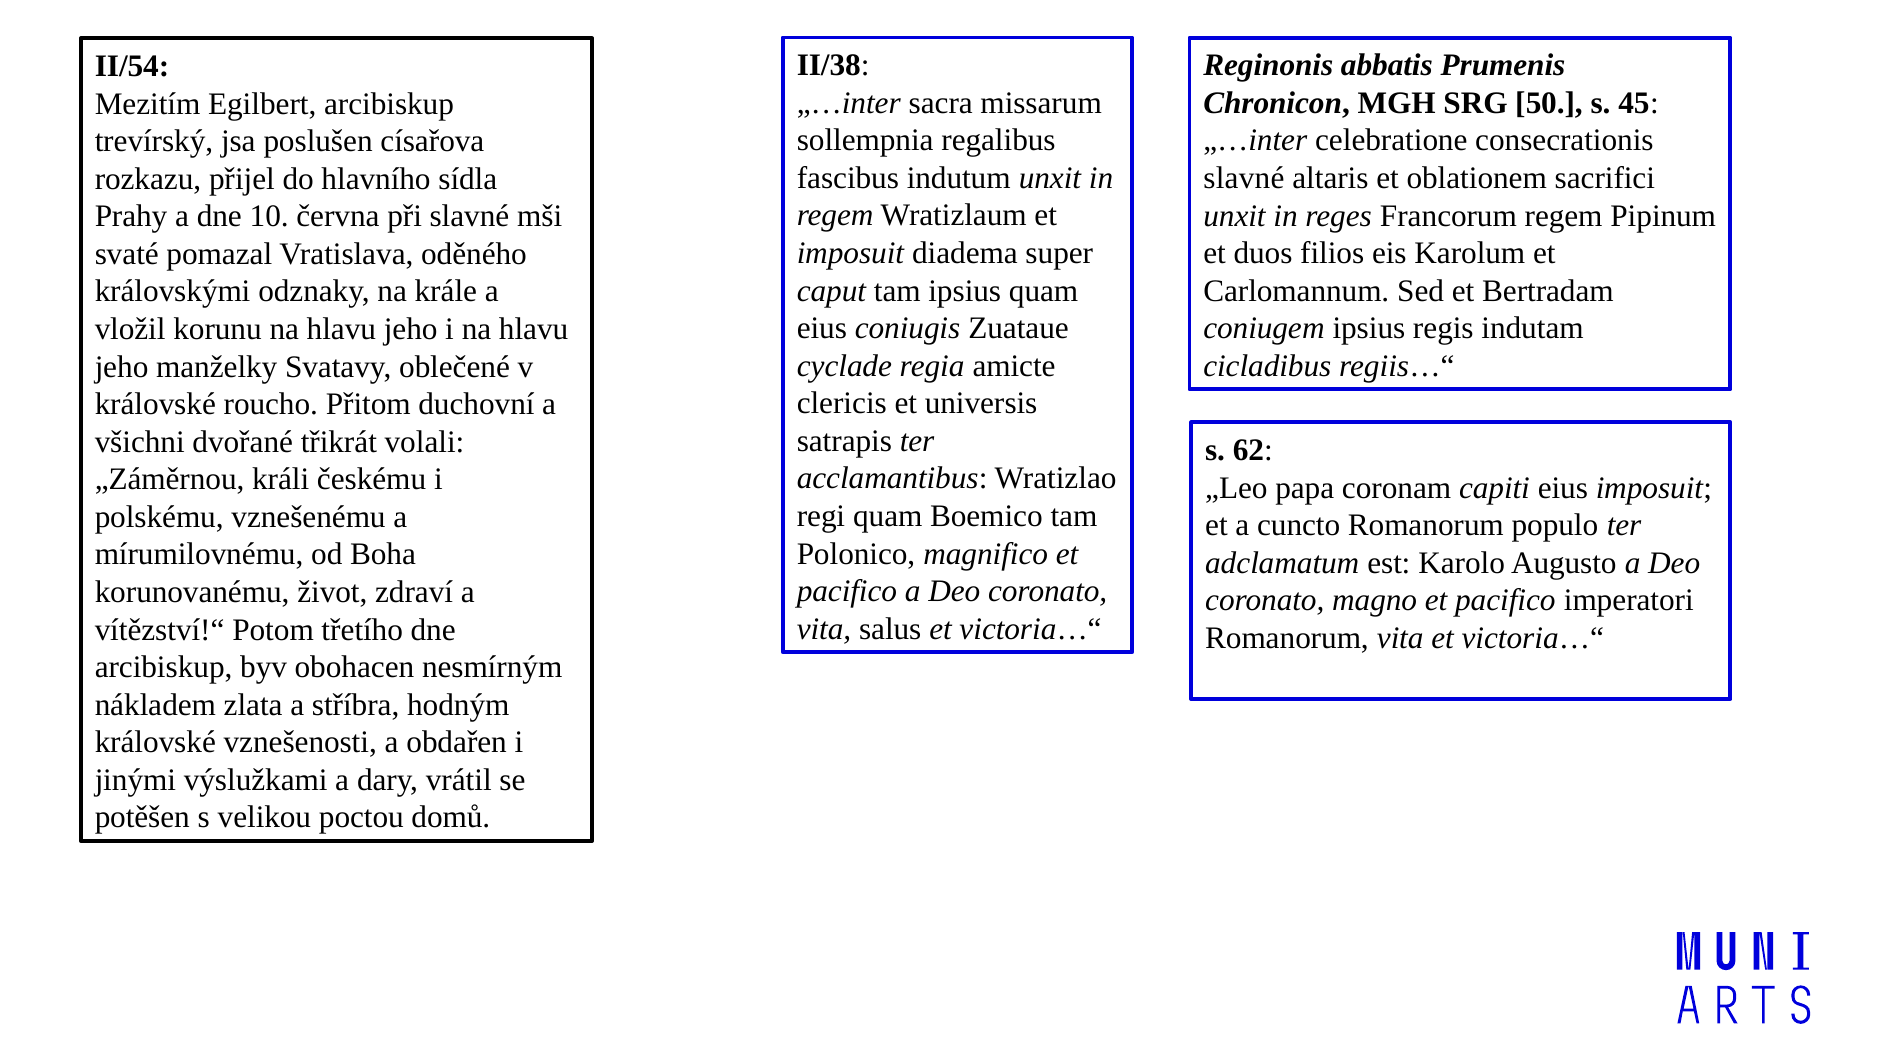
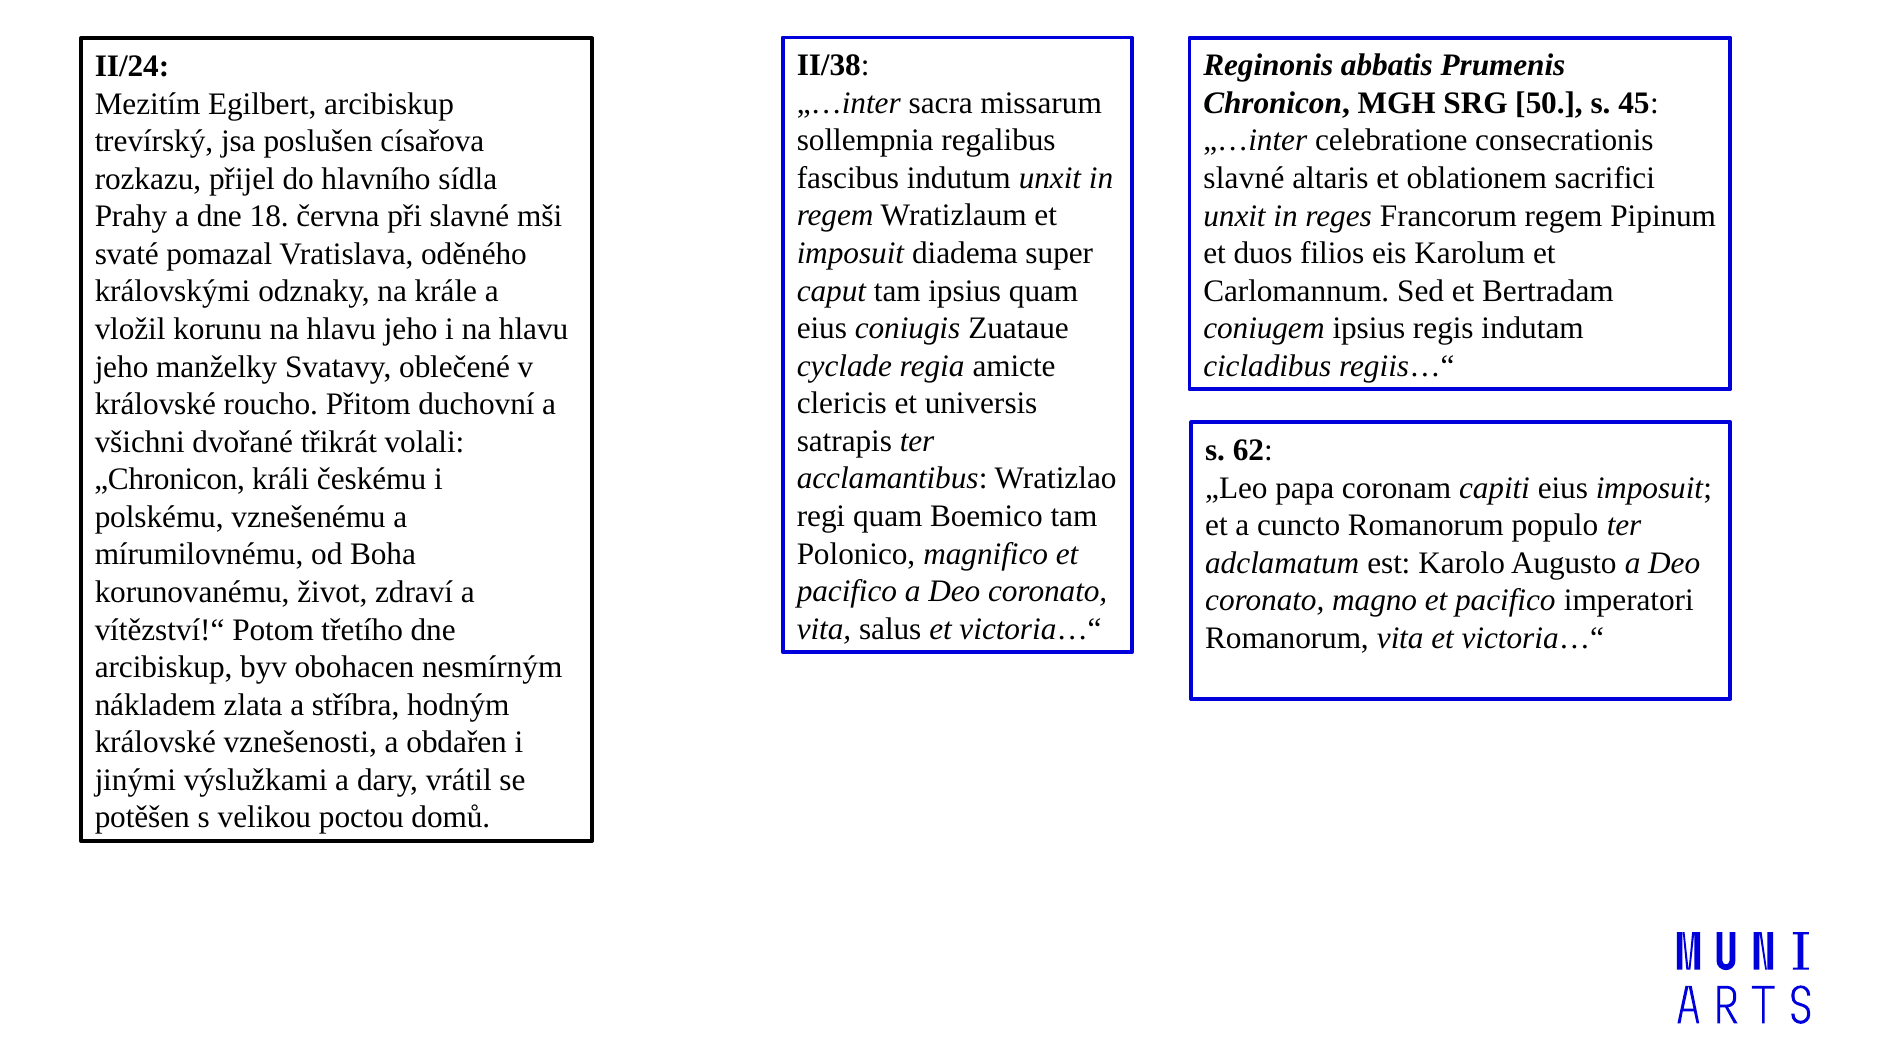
II/54: II/54 -> II/24
10: 10 -> 18
„Záměrnou: „Záměrnou -> „Chronicon
